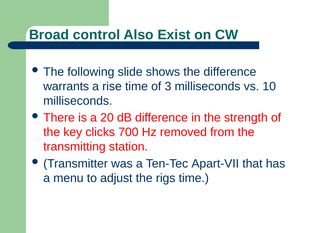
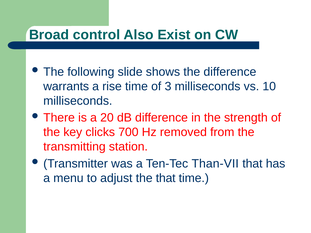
Apart-VII: Apart-VII -> Than-VII
the rigs: rigs -> that
